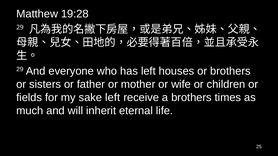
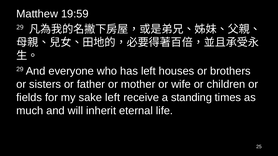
19:28: 19:28 -> 19:59
a brothers: brothers -> standing
